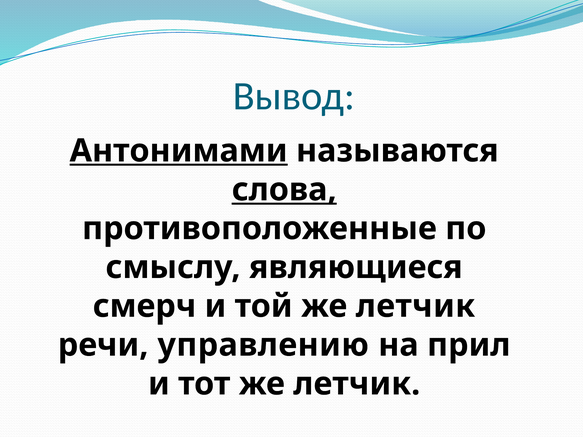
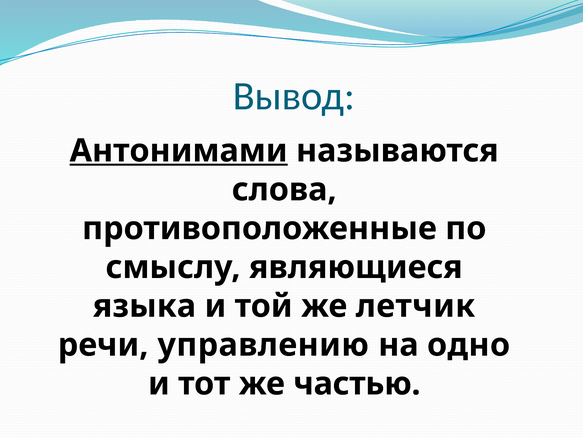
слова underline: present -> none
смерч: смерч -> языка
прил: прил -> одно
тот же летчик: летчик -> частью
